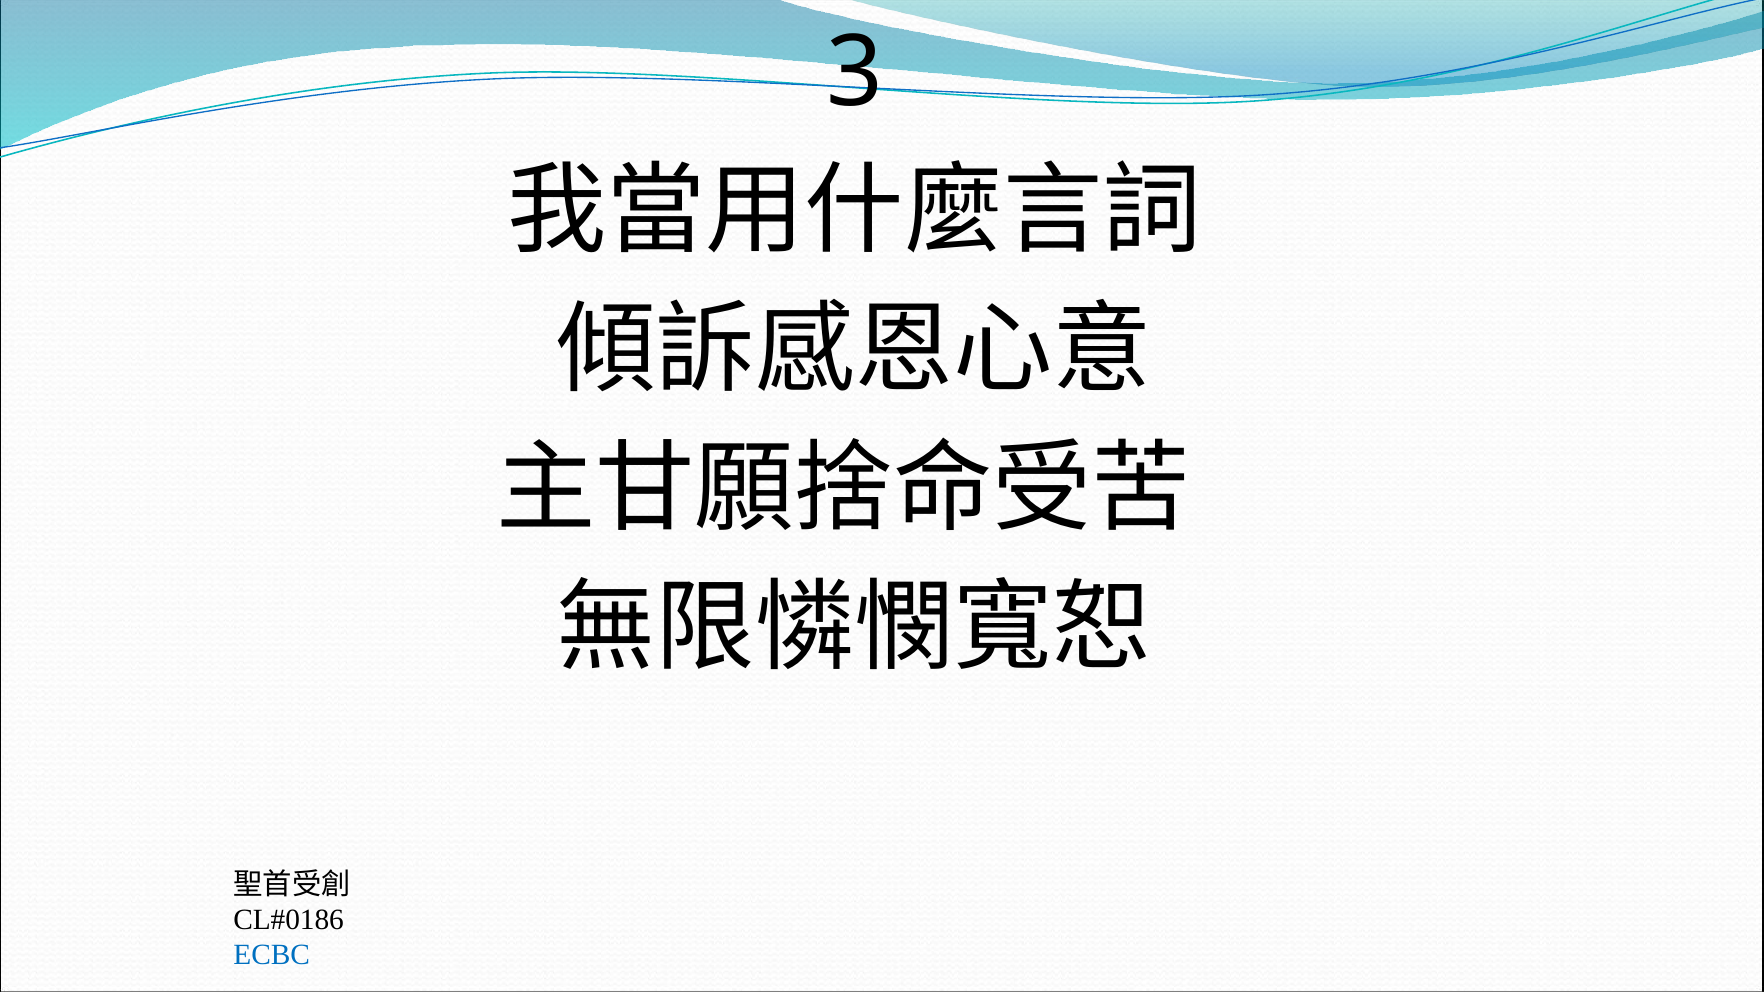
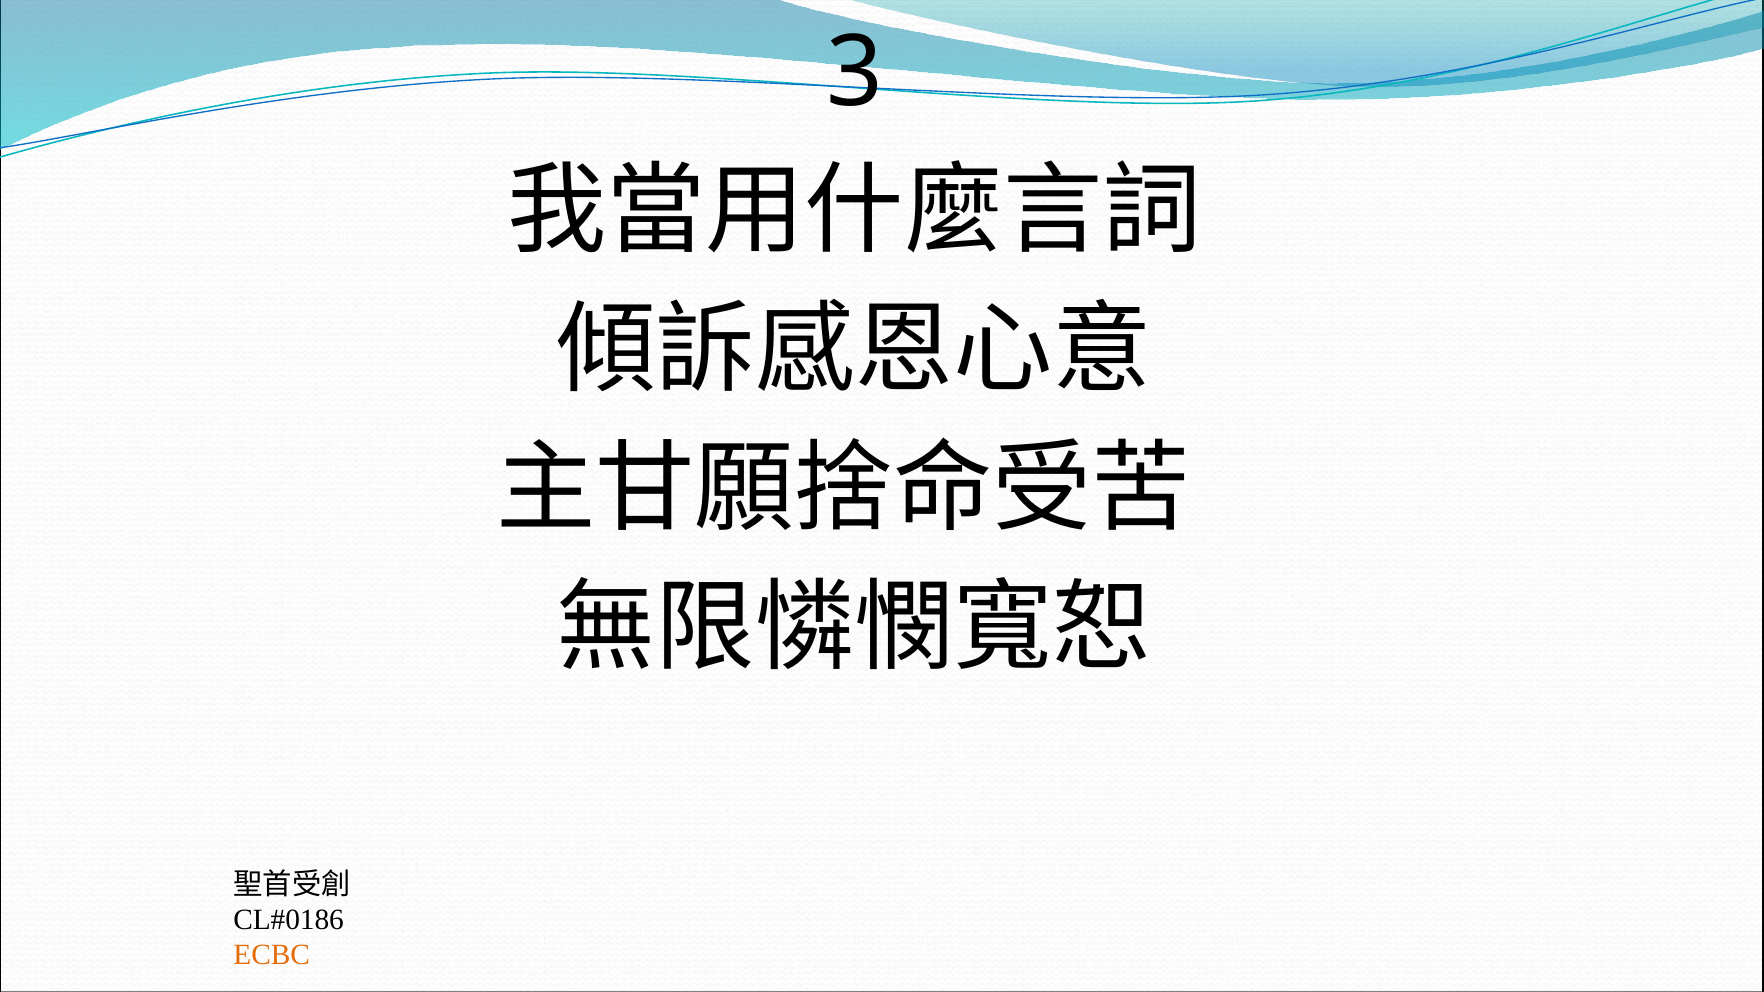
ECBC colour: blue -> orange
